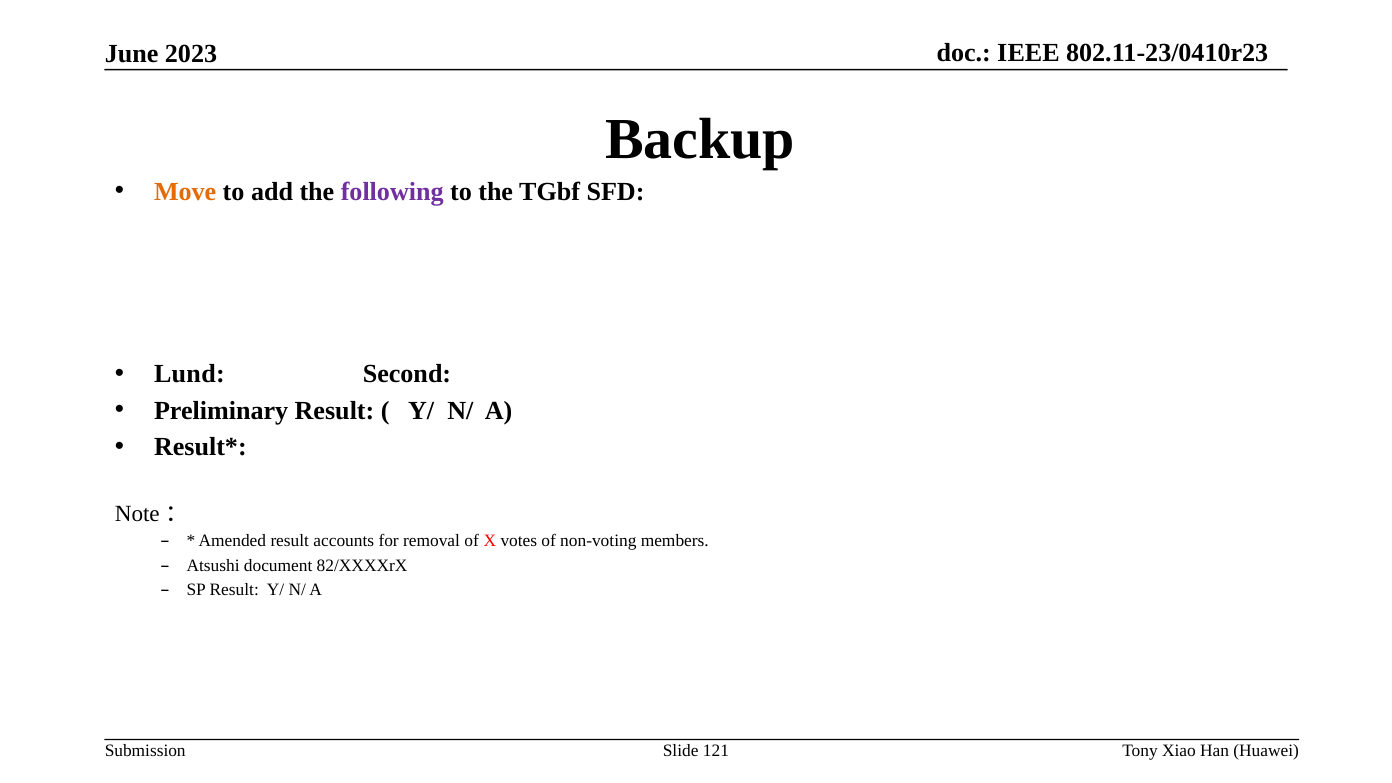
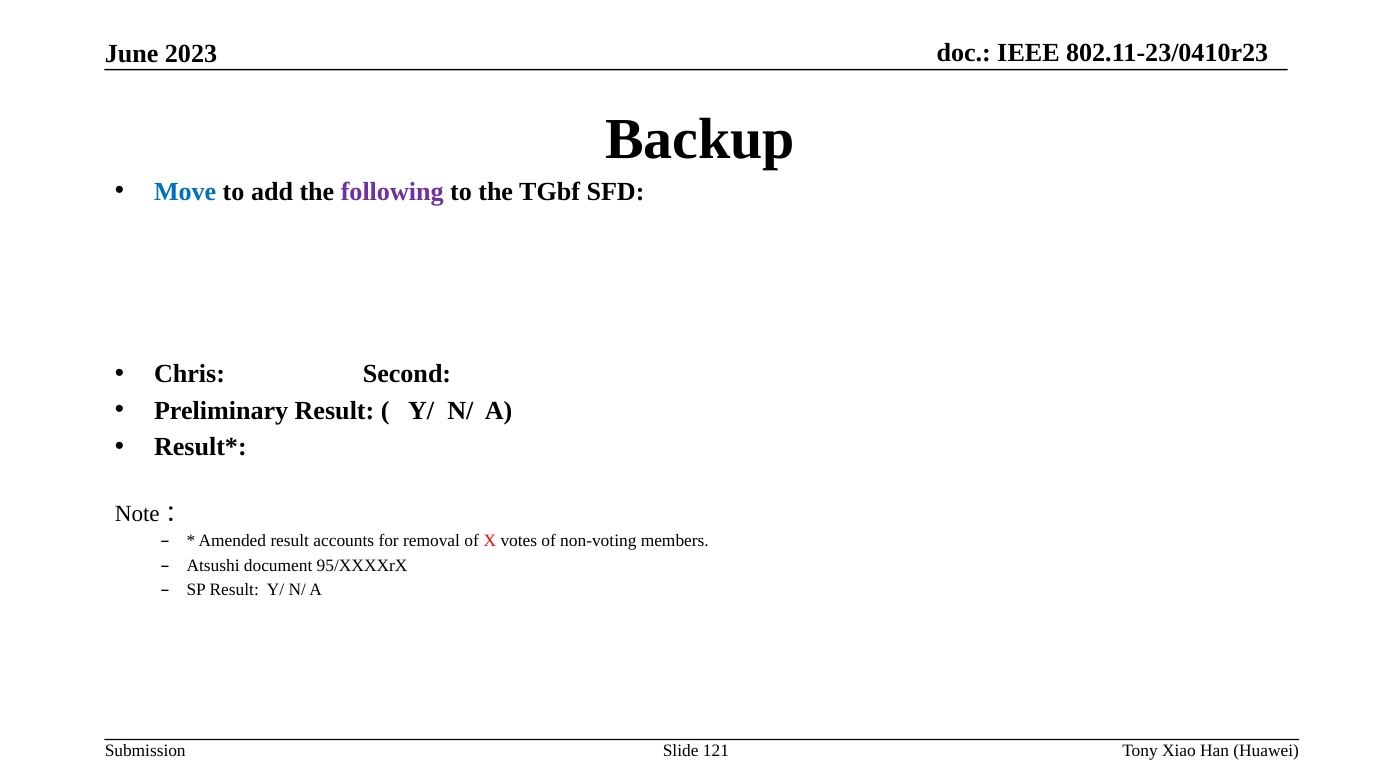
Move colour: orange -> blue
Lund: Lund -> Chris
82/XXXXrX: 82/XXXXrX -> 95/XXXXrX
